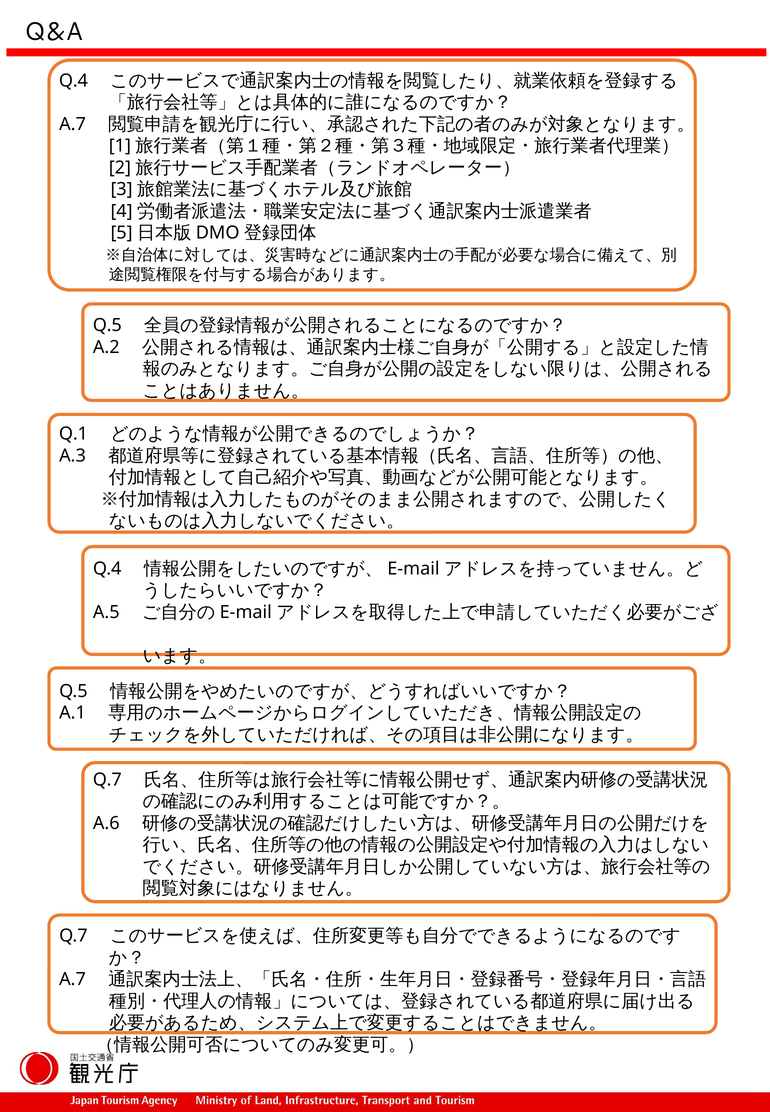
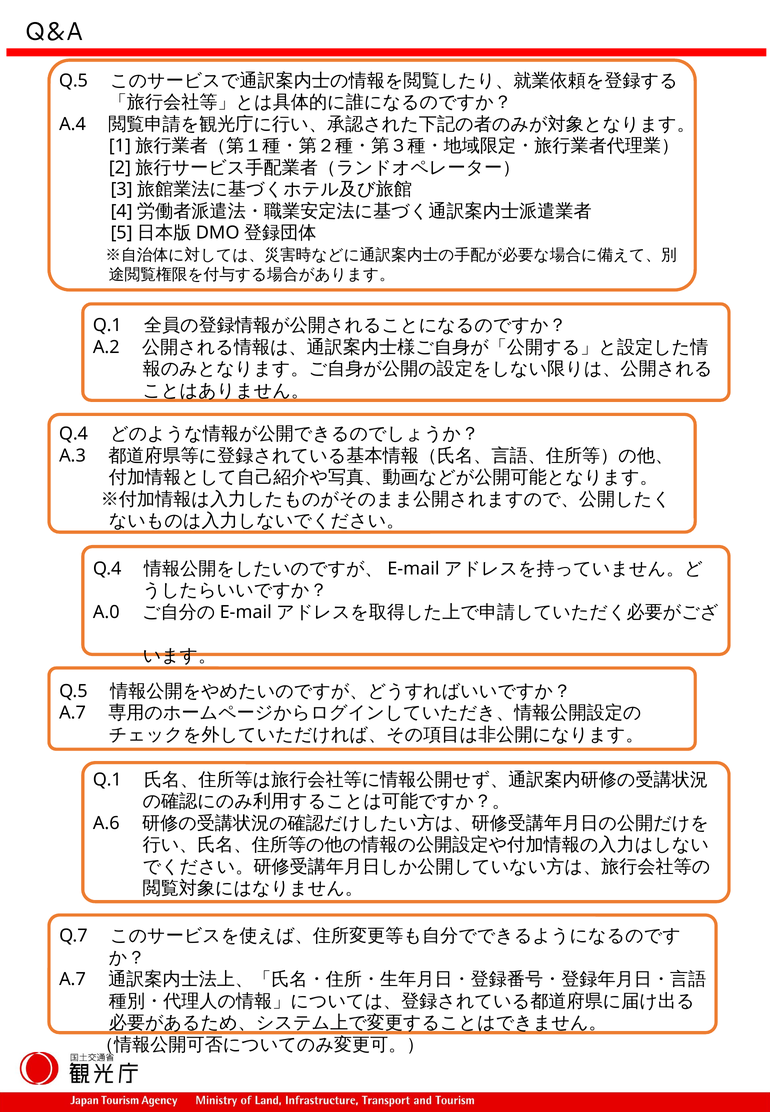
Q.4 at (73, 81): Q.4 -> Q.5
A.7 at (73, 124): A.7 -> A.4
Q.5 at (107, 325): Q.5 -> Q.1
Q.1 at (73, 434): Q.1 -> Q.4
A.5: A.5 -> A.0
A.1 at (73, 713): A.1 -> A.7
Q.7 at (107, 780): Q.7 -> Q.1
